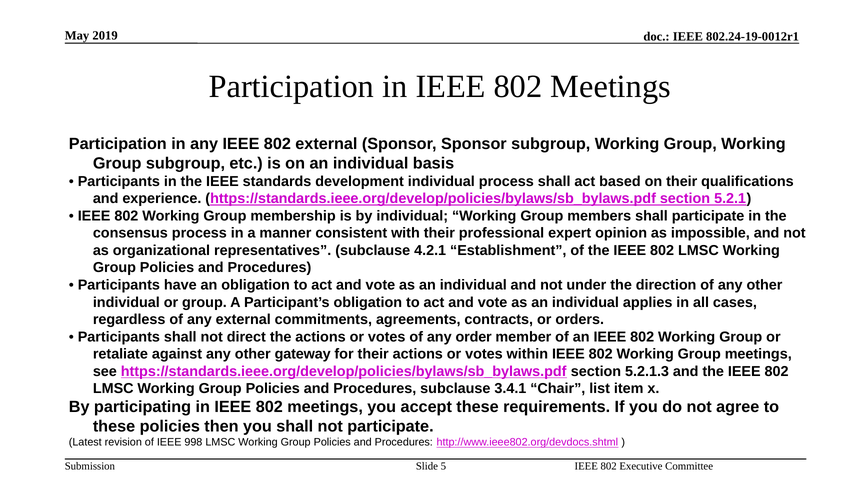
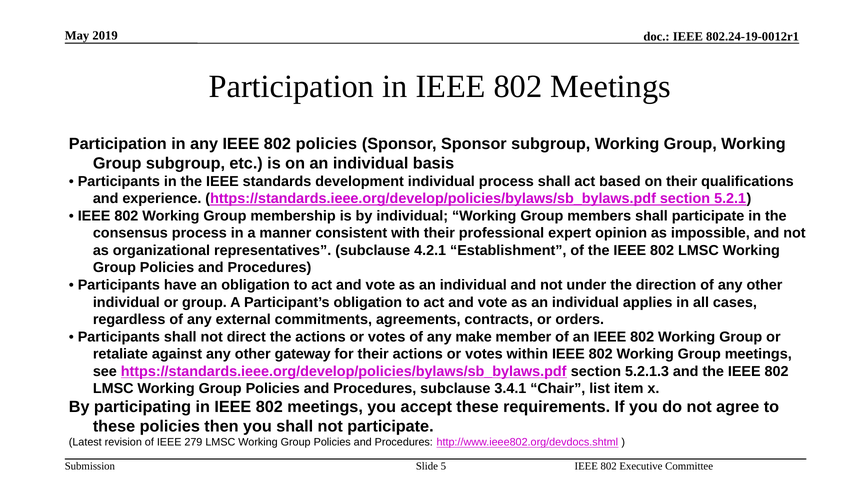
802 external: external -> policies
order: order -> make
998: 998 -> 279
